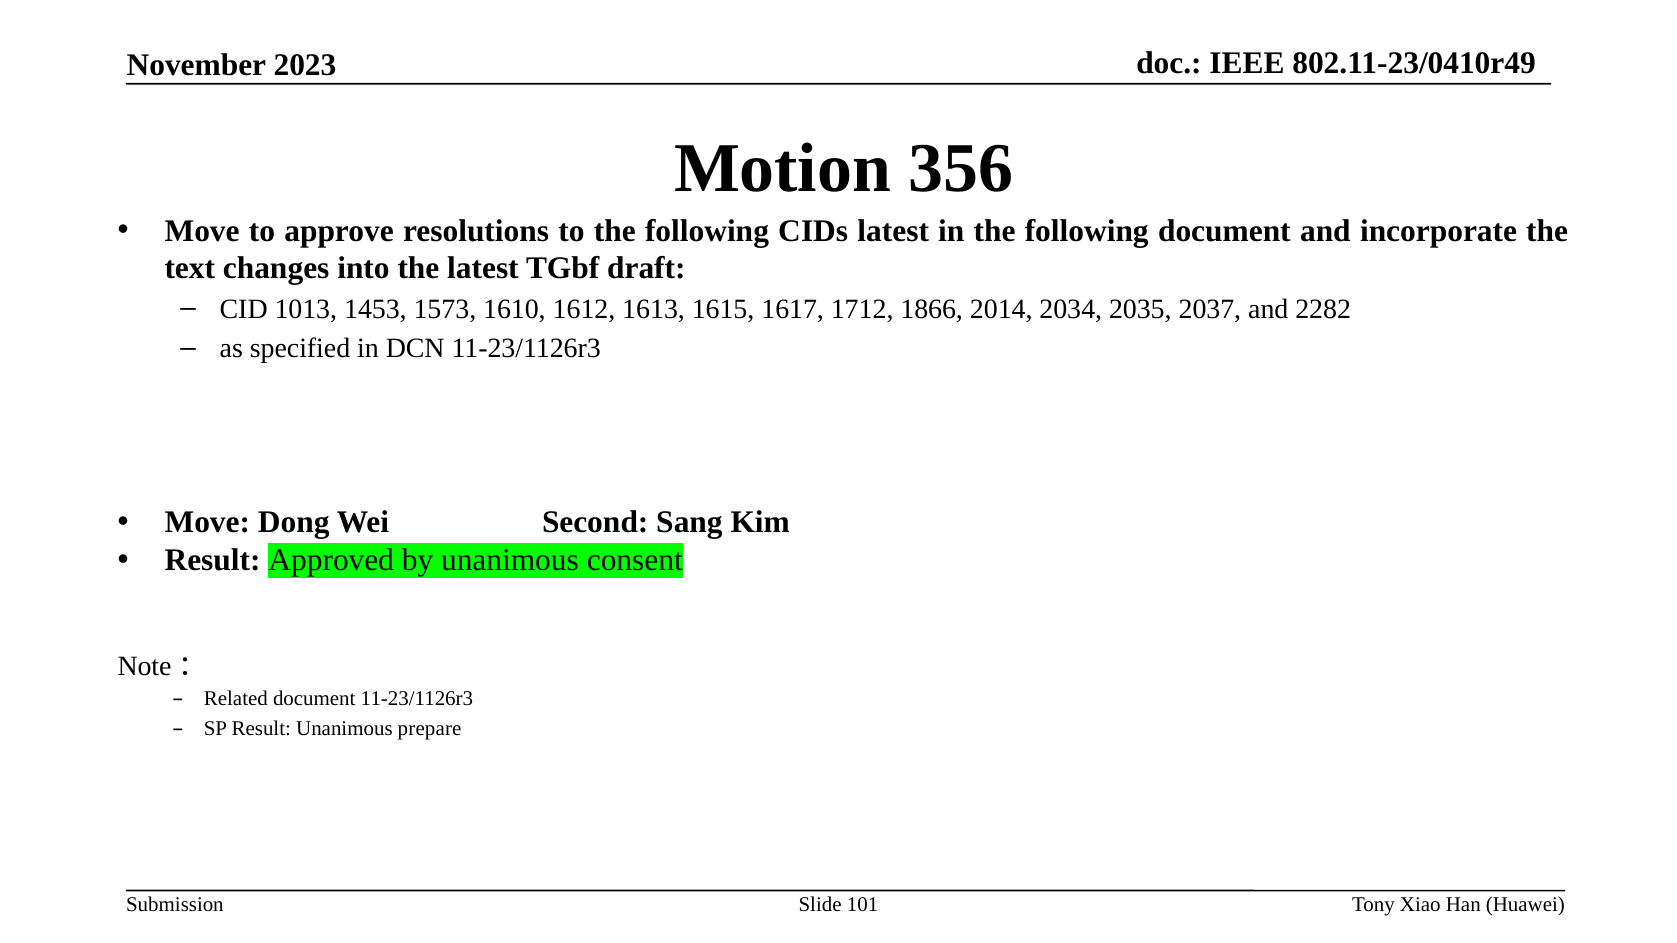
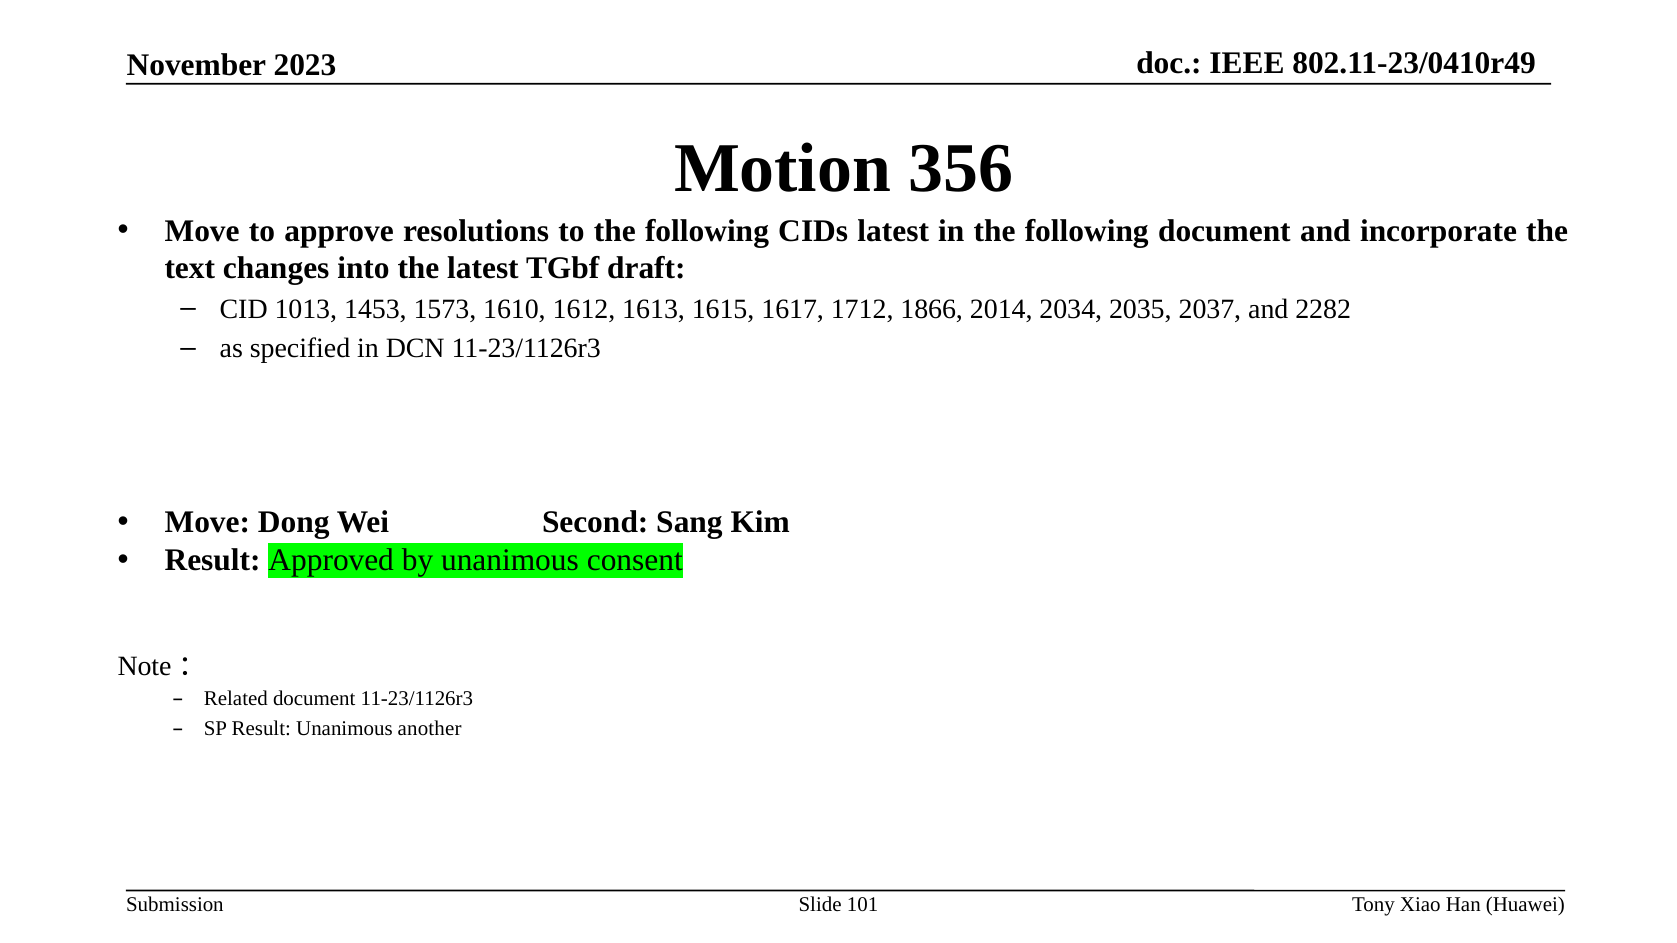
prepare: prepare -> another
